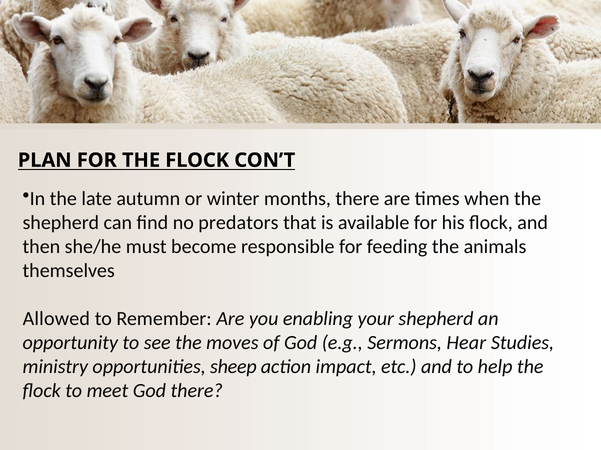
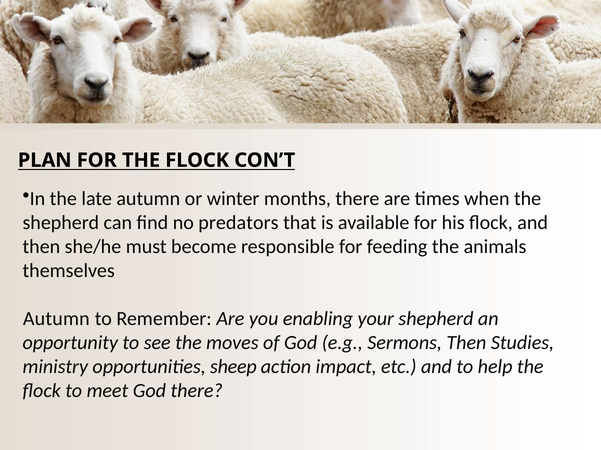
Allowed at (56, 319): Allowed -> Autumn
Sermons Hear: Hear -> Then
